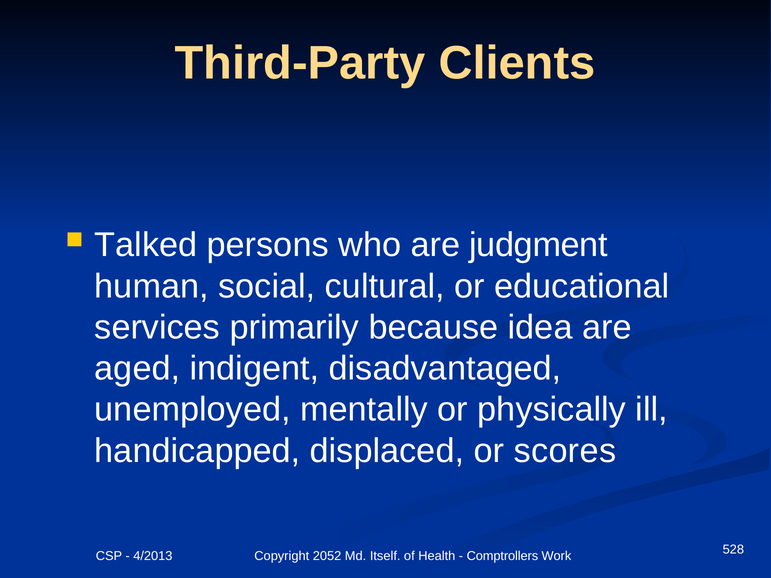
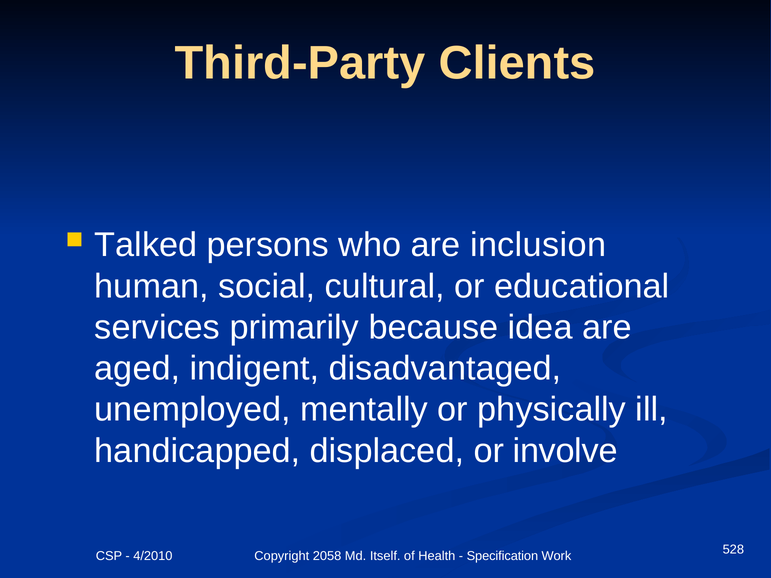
judgment: judgment -> inclusion
scores: scores -> involve
4/2013: 4/2013 -> 4/2010
2052: 2052 -> 2058
Comptrollers: Comptrollers -> Specification
